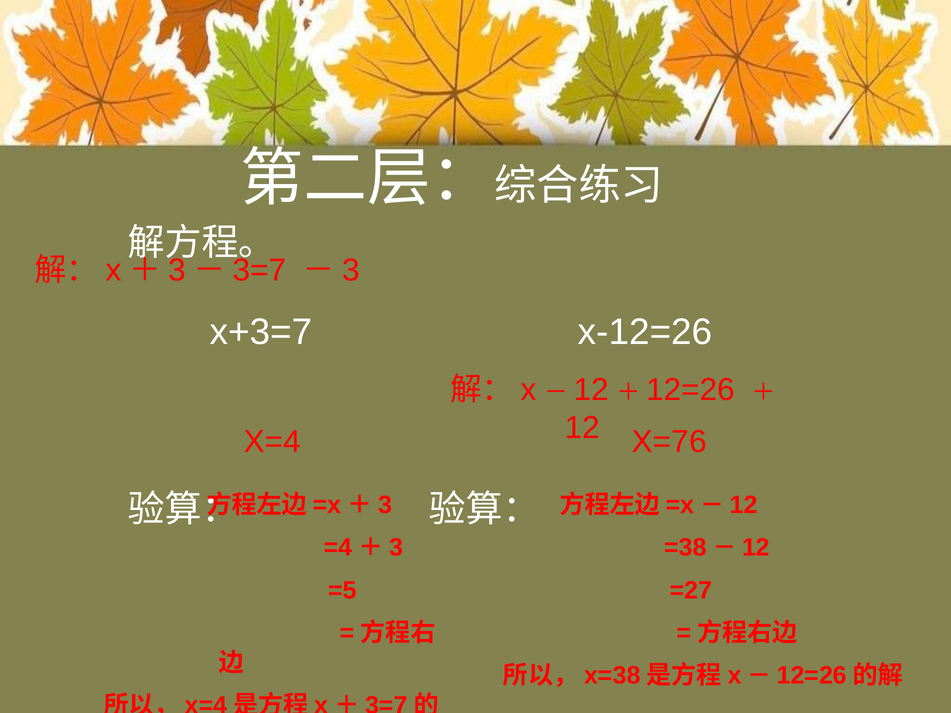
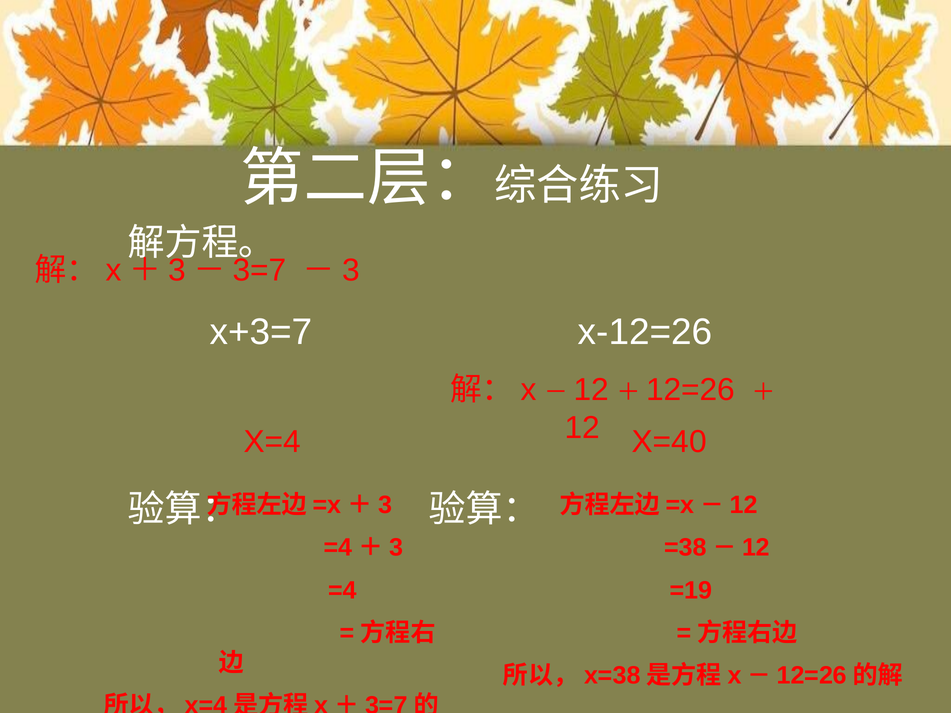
X=76: X=76 -> X=40
=5: =5 -> =4
=27: =27 -> =19
